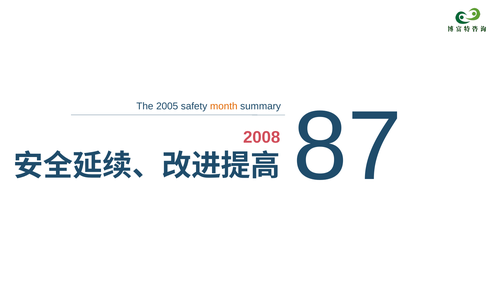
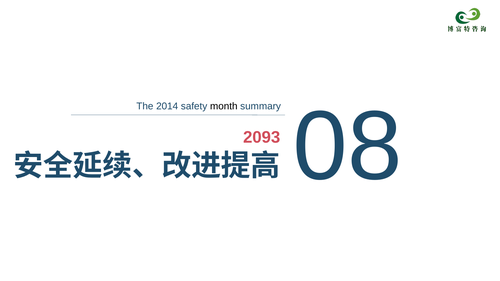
2005: 2005 -> 2014
month colour: orange -> black
87: 87 -> 08
2008: 2008 -> 2093
